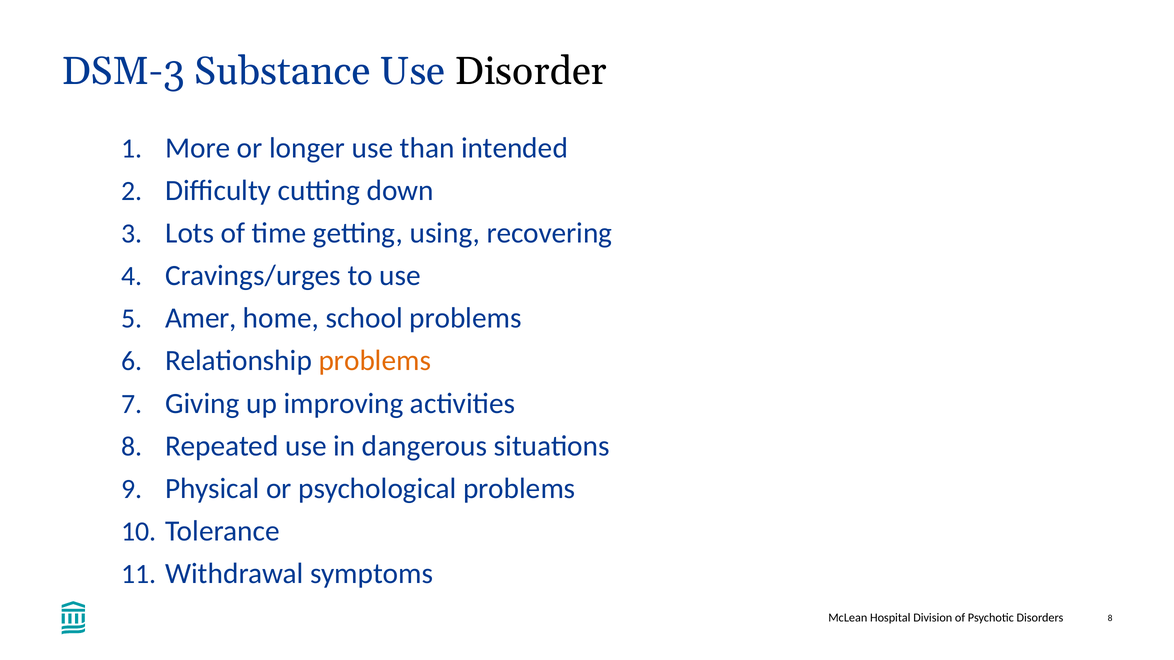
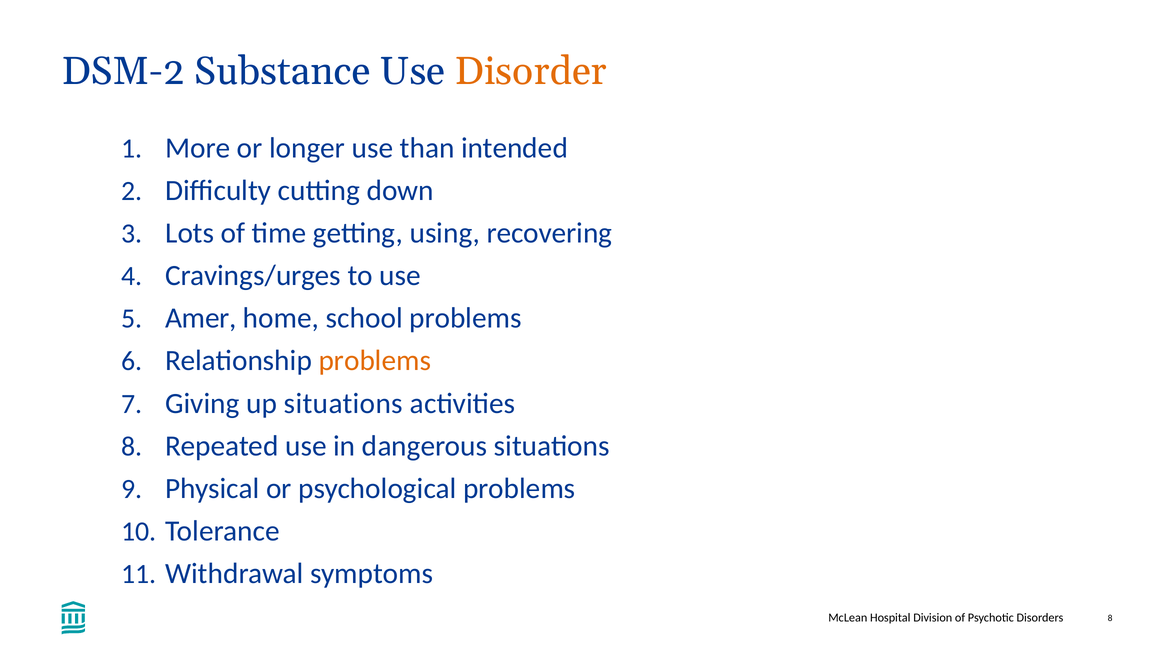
DSM-3: DSM-3 -> DSM-2
Disorder colour: black -> orange
up improving: improving -> situations
